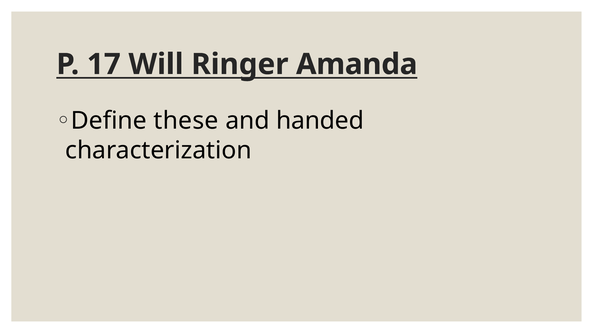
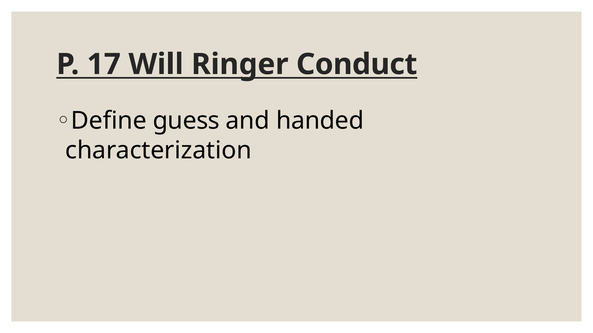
Amanda: Amanda -> Conduct
these: these -> guess
